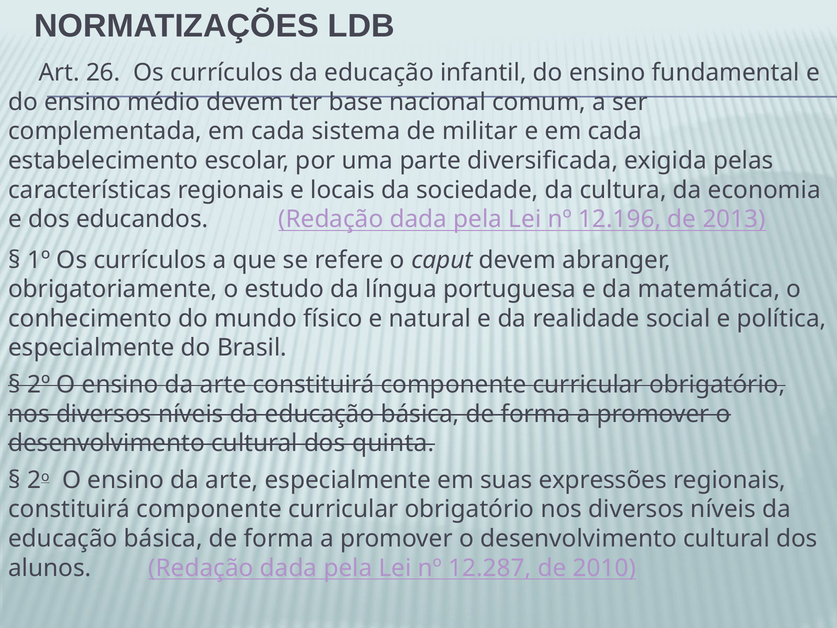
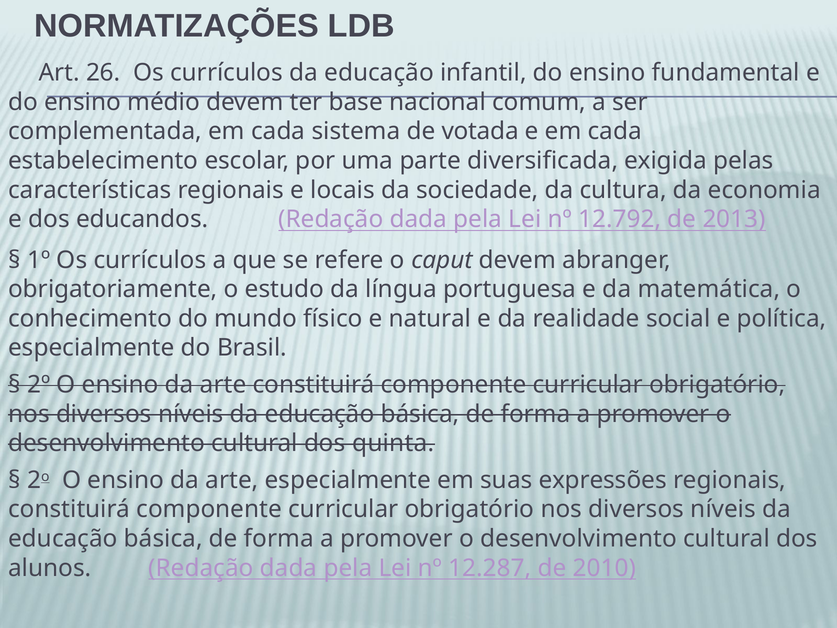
militar: militar -> votada
12.196: 12.196 -> 12.792
